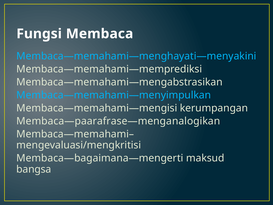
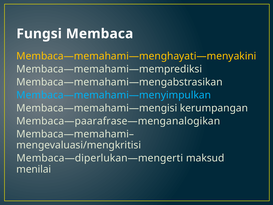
Membaca—memahami—menghayati—menyakini colour: light blue -> yellow
Membaca—bagaimana—mengerti: Membaca—bagaimana—mengerti -> Membaca—diperlukan—mengerti
bangsa: bangsa -> menilai
